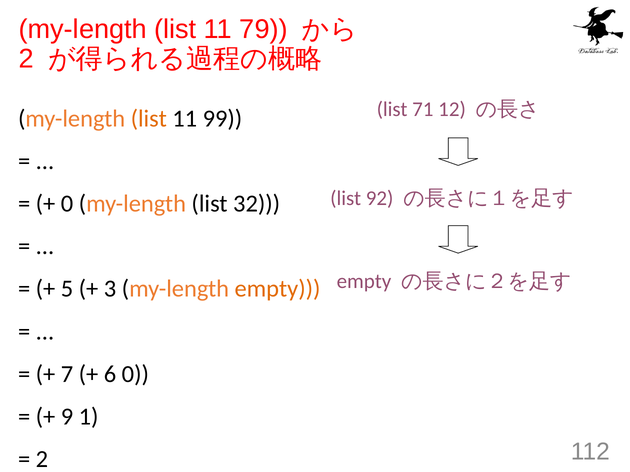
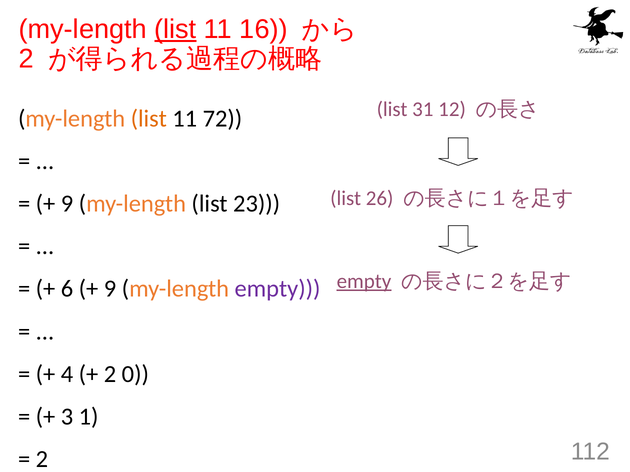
list at (175, 29) underline: none -> present
79: 79 -> 16
71: 71 -> 31
99: 99 -> 72
92: 92 -> 26
0 at (67, 204): 0 -> 9
32: 32 -> 23
empty at (364, 281) underline: none -> present
5: 5 -> 6
3 at (110, 289): 3 -> 9
empty at (278, 289) colour: orange -> purple
7: 7 -> 4
6 at (110, 374): 6 -> 2
9: 9 -> 3
